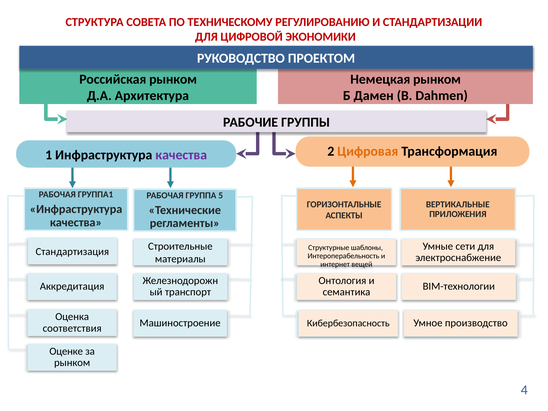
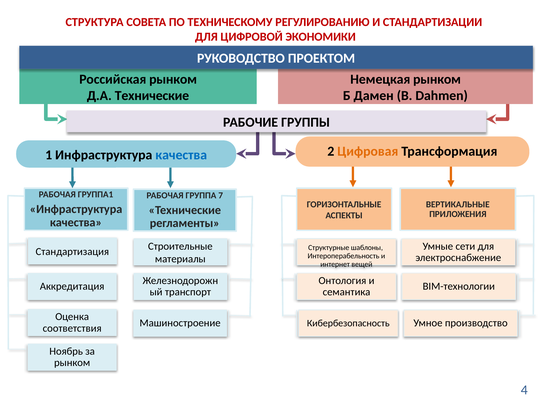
Д.А Архитектура: Архитектура -> Технические
качества at (181, 155) colour: purple -> blue
5: 5 -> 7
Оценке: Оценке -> Ноябрь
